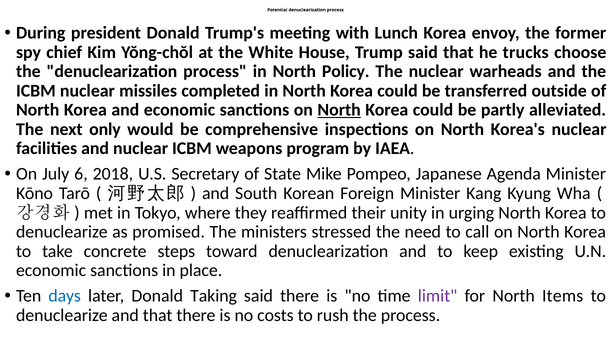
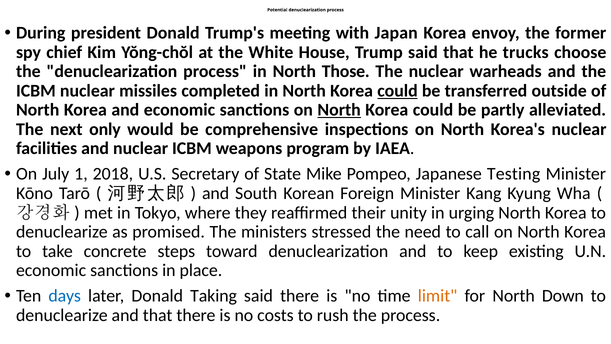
Lunch: Lunch -> Japan
Policy: Policy -> Those
could at (397, 91) underline: none -> present
6: 6 -> 1
Agenda: Agenda -> Testing
limit colour: purple -> orange
Items: Items -> Down
